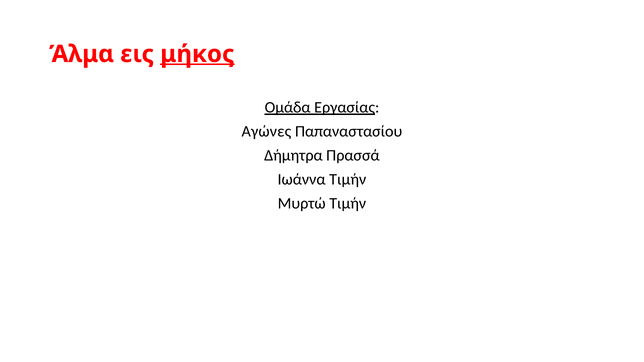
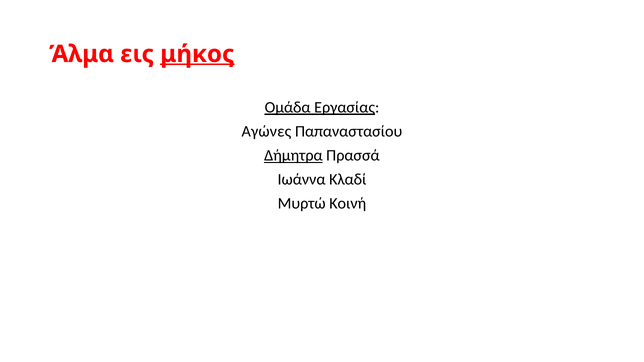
Δήμητρα underline: none -> present
Ιωάννα Τιμήν: Τιμήν -> Κλαδί
Μυρτώ Τιμήν: Τιμήν -> Κοινή
